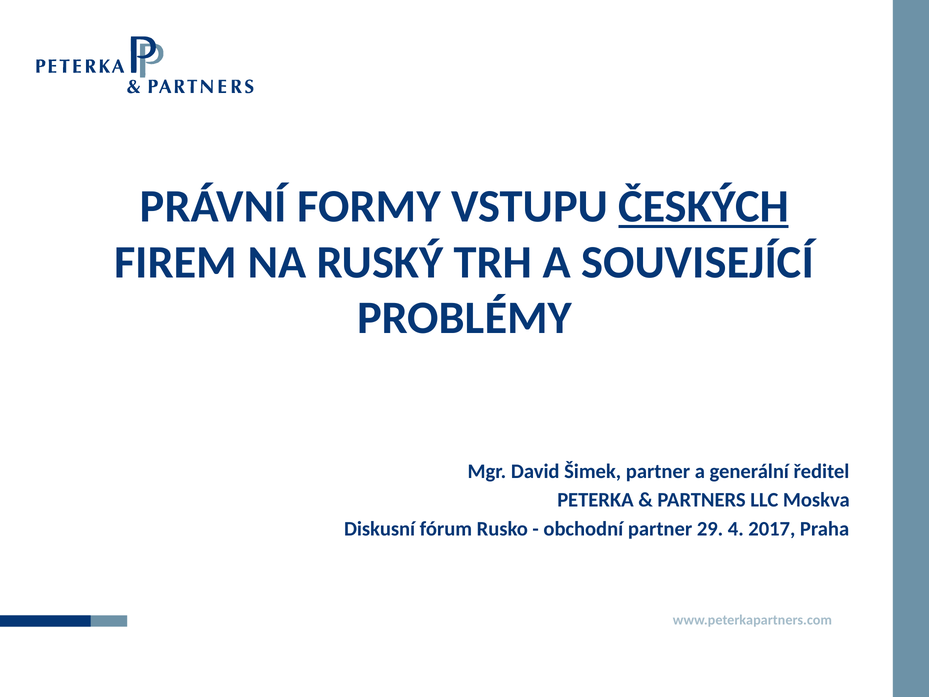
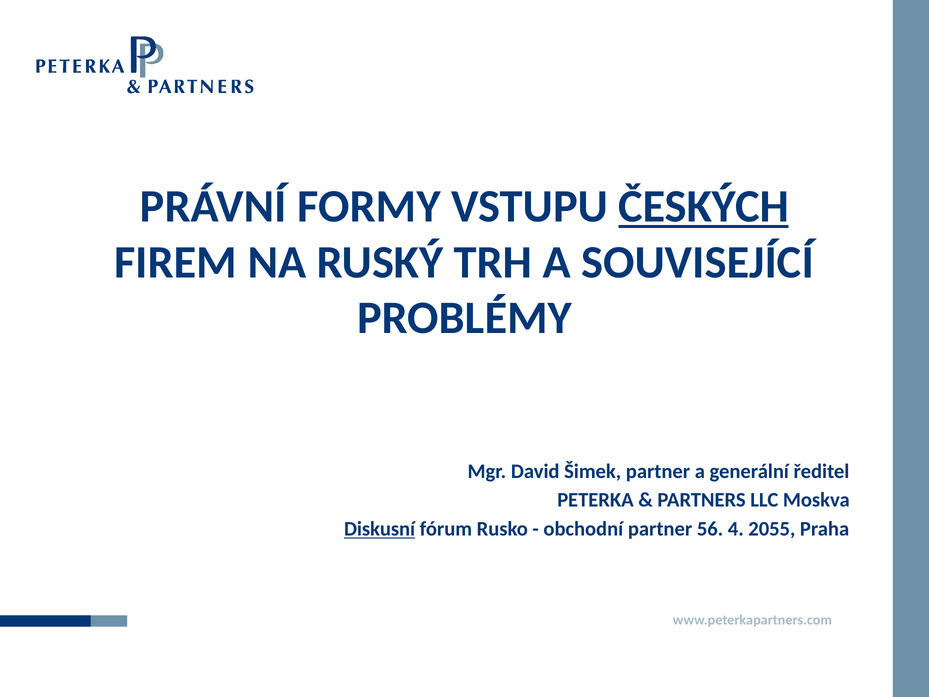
Diskusní underline: none -> present
29: 29 -> 56
2017: 2017 -> 2055
